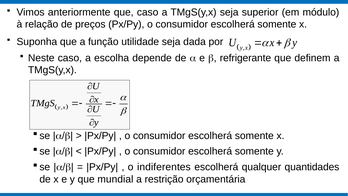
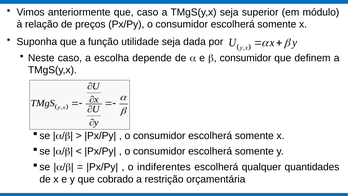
refrigerante at (245, 58): refrigerante -> consumidor
mundial: mundial -> cobrado
